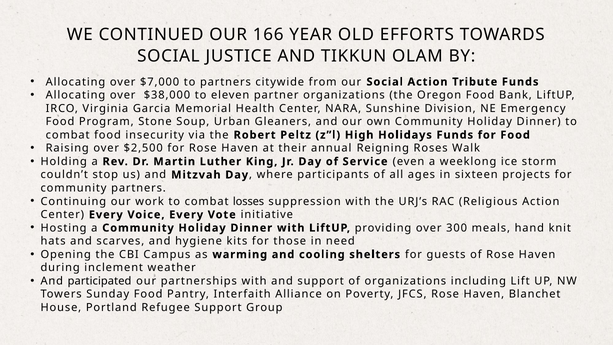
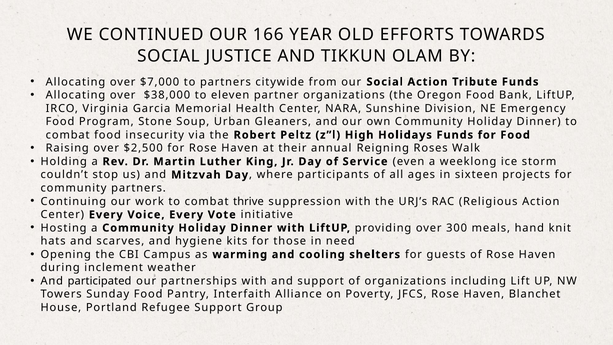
losses: losses -> thrive
